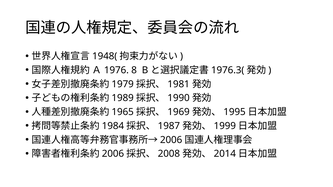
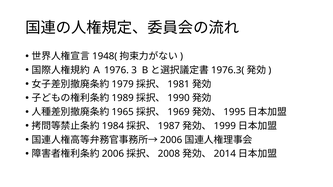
8: 8 -> 3
